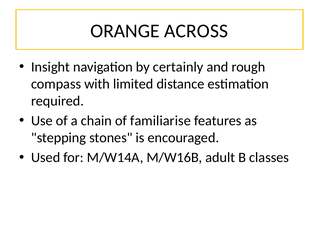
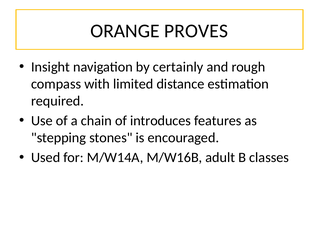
ACROSS: ACROSS -> PROVES
familiarise: familiarise -> introduces
